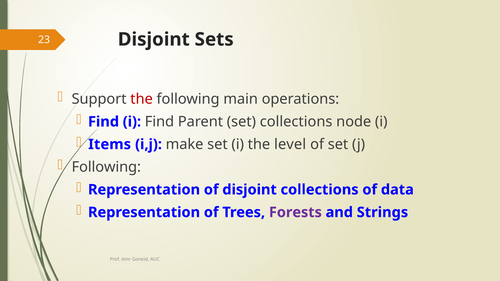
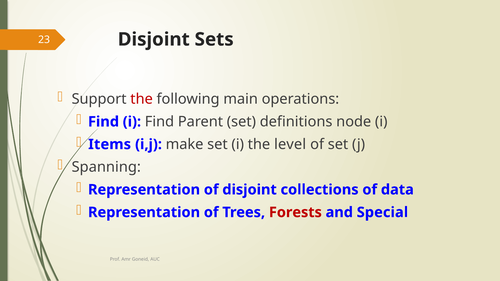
set collections: collections -> definitions
Following at (106, 167): Following -> Spanning
Forests colour: purple -> red
Strings: Strings -> Special
